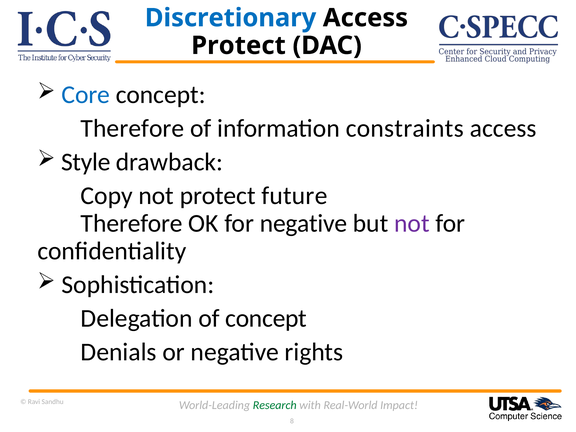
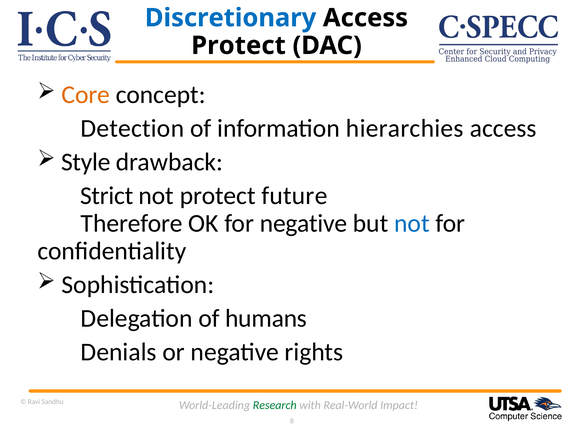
Core colour: blue -> orange
Therefore at (132, 128): Therefore -> Detection
constraints: constraints -> hierarchies
Copy: Copy -> Strict
not at (412, 223) colour: purple -> blue
of concept: concept -> humans
